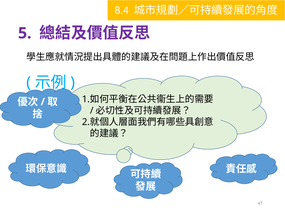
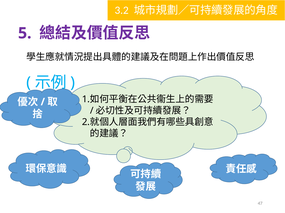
8.4: 8.4 -> 3.2
